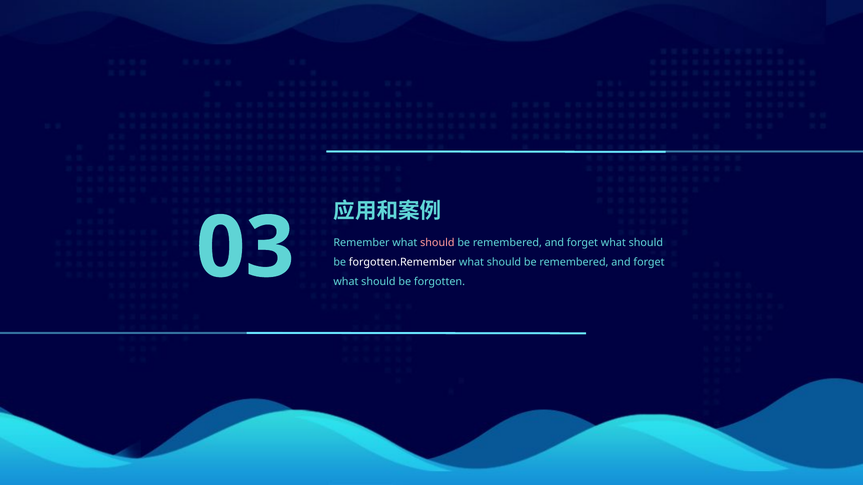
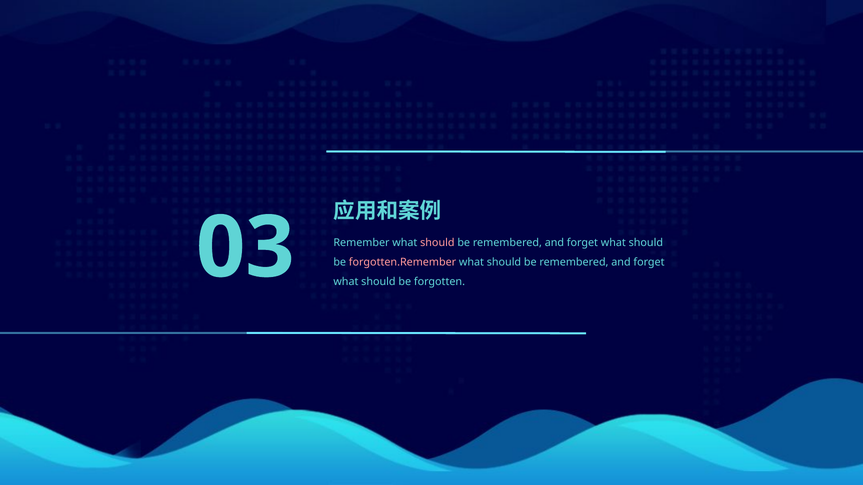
forgotten.Remember colour: white -> pink
